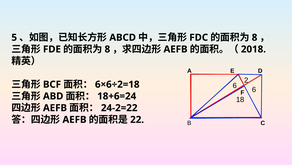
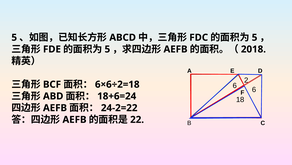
8 at (255, 37): 8 -> 5
8 at (107, 49): 8 -> 5
